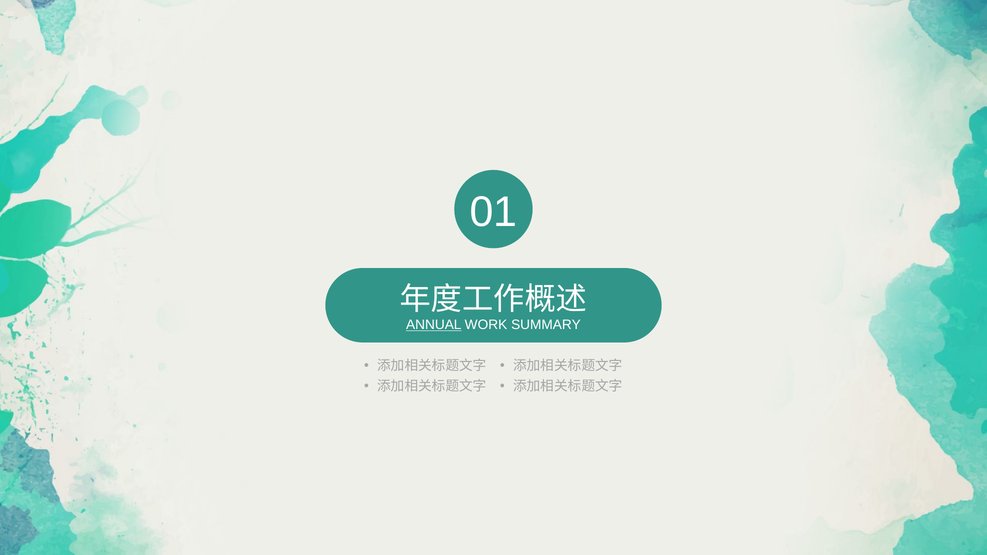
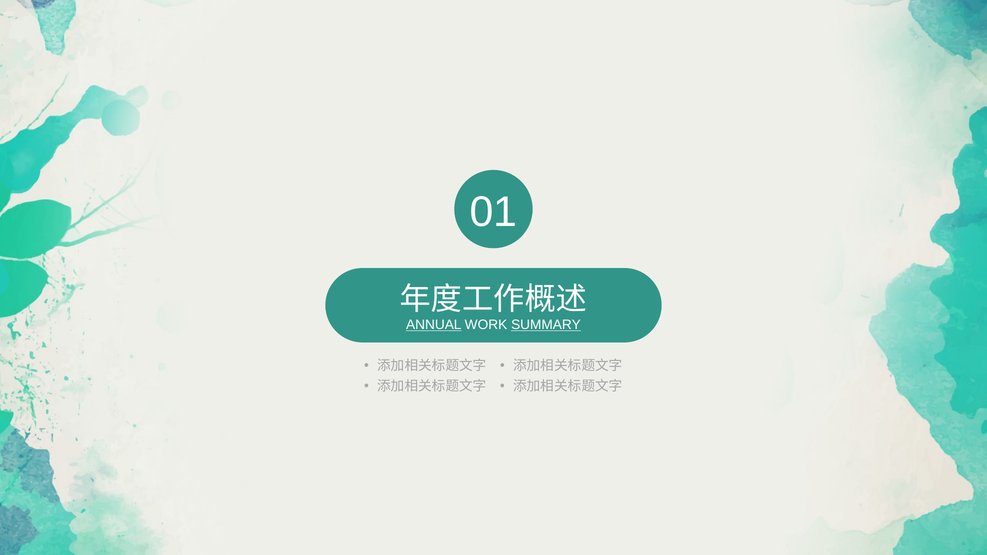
SUMMARY underline: none -> present
